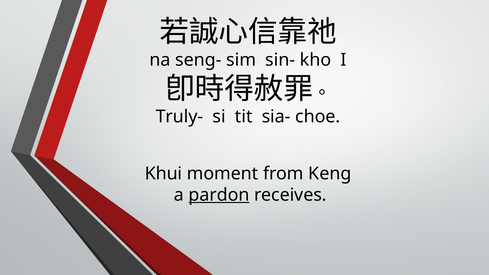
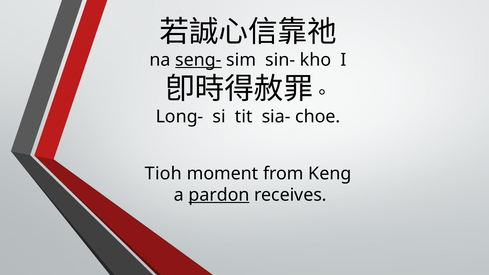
seng- underline: none -> present
Truly-: Truly- -> Long-
Khui: Khui -> Tioh
